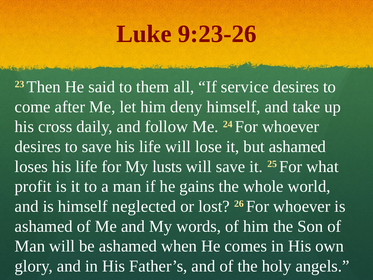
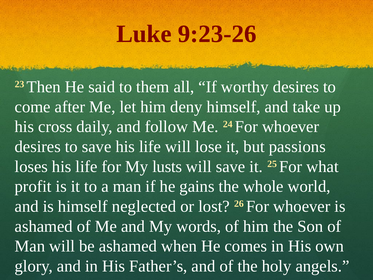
service: service -> worthy
but ashamed: ashamed -> passions
